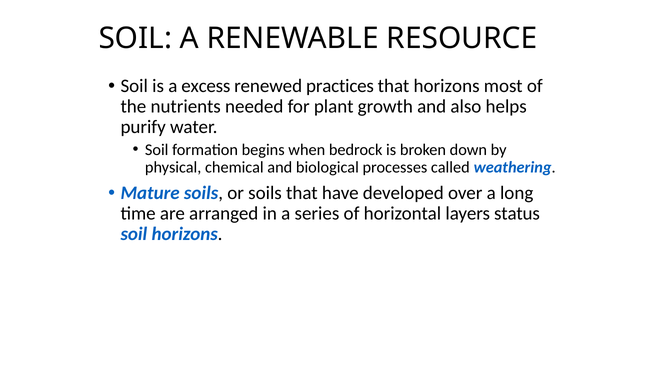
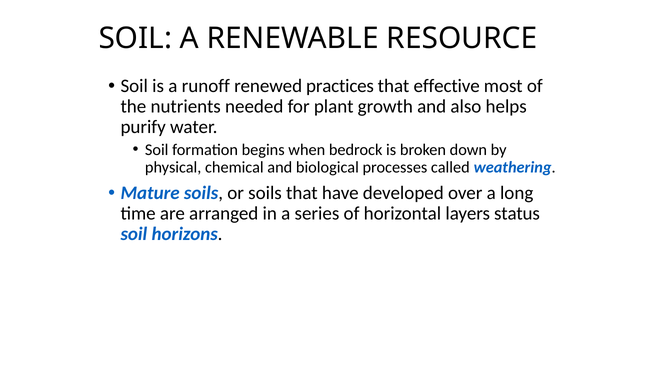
excess: excess -> runoff
that horizons: horizons -> effective
